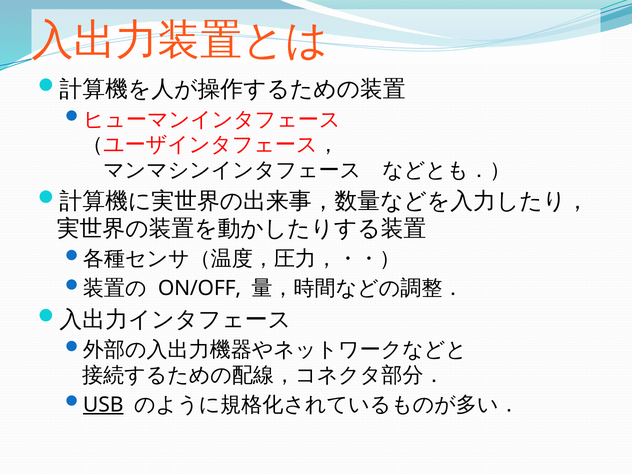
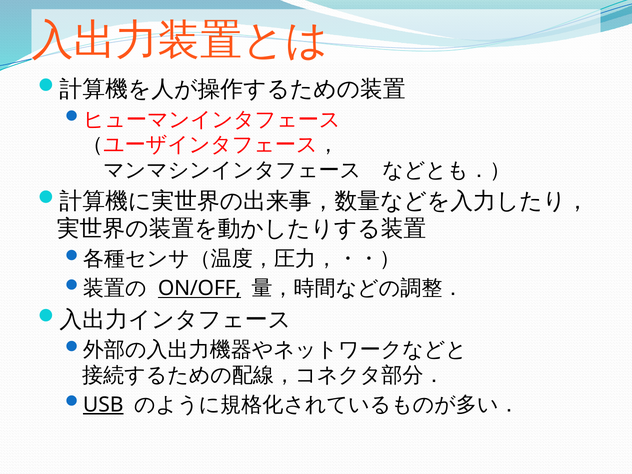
ON/OFF underline: none -> present
